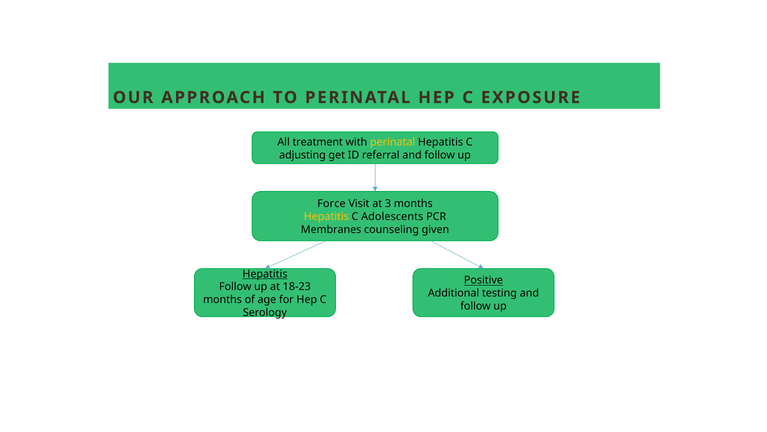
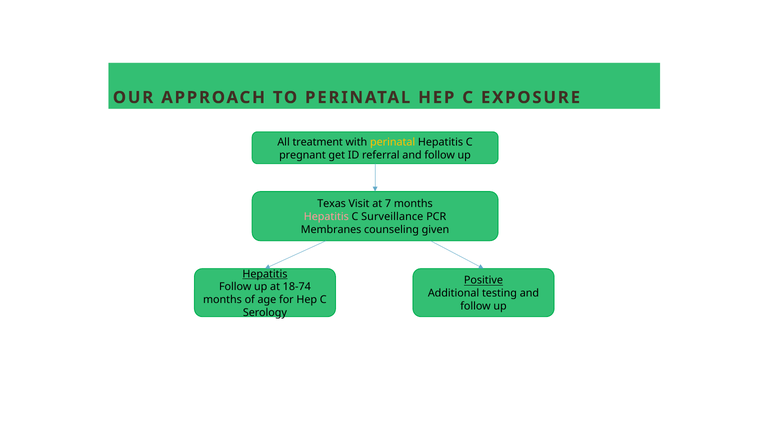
adjusting: adjusting -> pregnant
Force: Force -> Texas
3: 3 -> 7
Hepatitis at (326, 217) colour: yellow -> pink
Adolescents: Adolescents -> Surveillance
18-23: 18-23 -> 18-74
